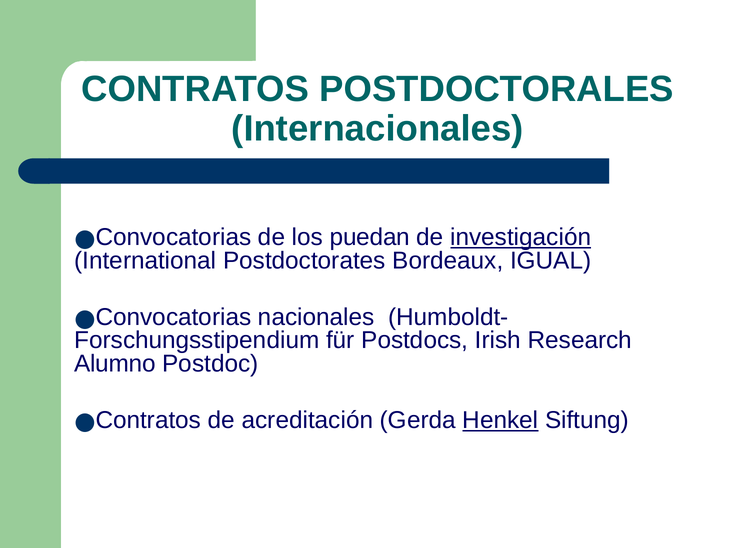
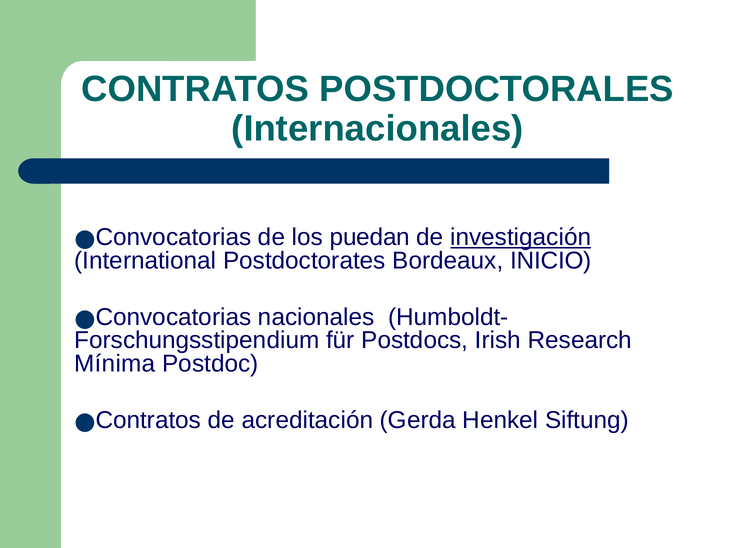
IGUAL: IGUAL -> INICIO
Alumno: Alumno -> Mínima
Henkel underline: present -> none
